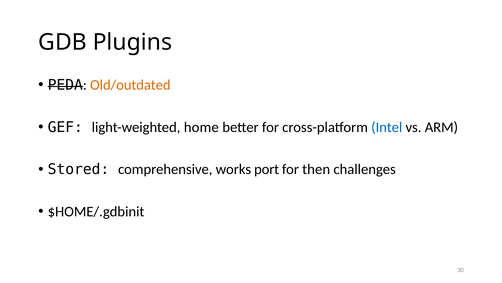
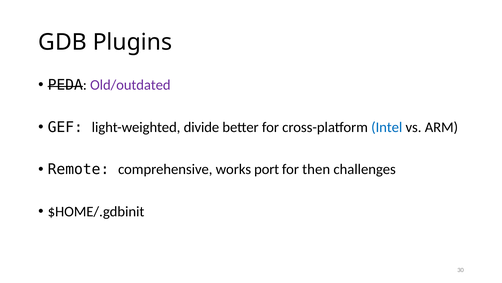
Old/outdated colour: orange -> purple
home: home -> divide
Stored: Stored -> Remote
